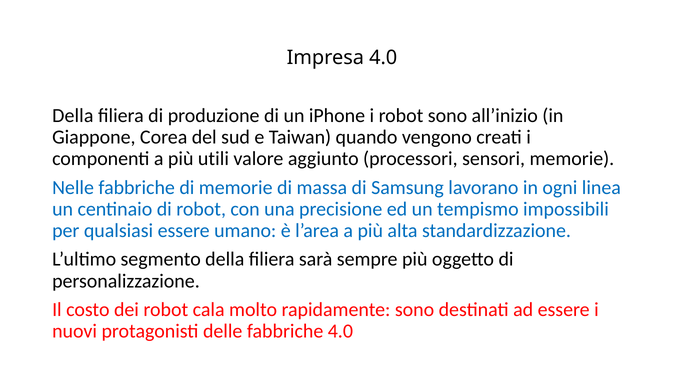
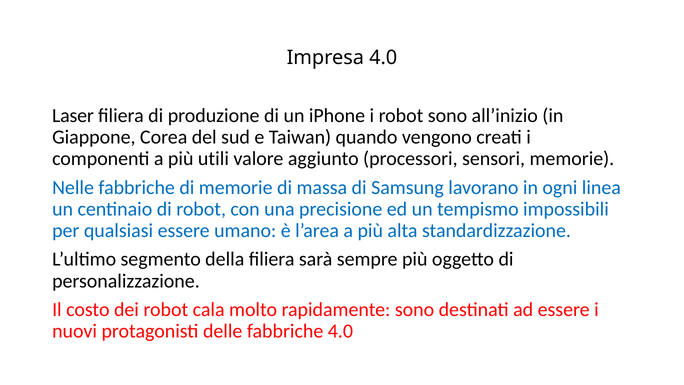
Della at (73, 116): Della -> Laser
